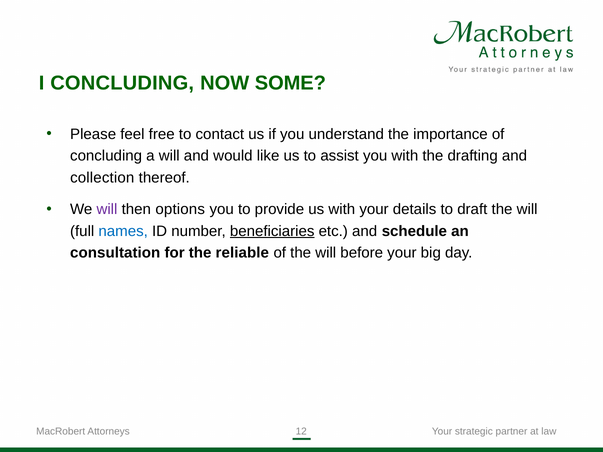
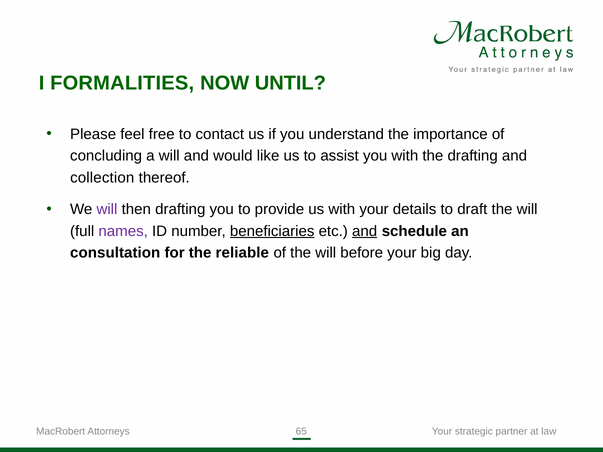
I CONCLUDING: CONCLUDING -> FORMALITIES
SOME: SOME -> UNTIL
then options: options -> drafting
names colour: blue -> purple
and at (365, 231) underline: none -> present
12: 12 -> 65
